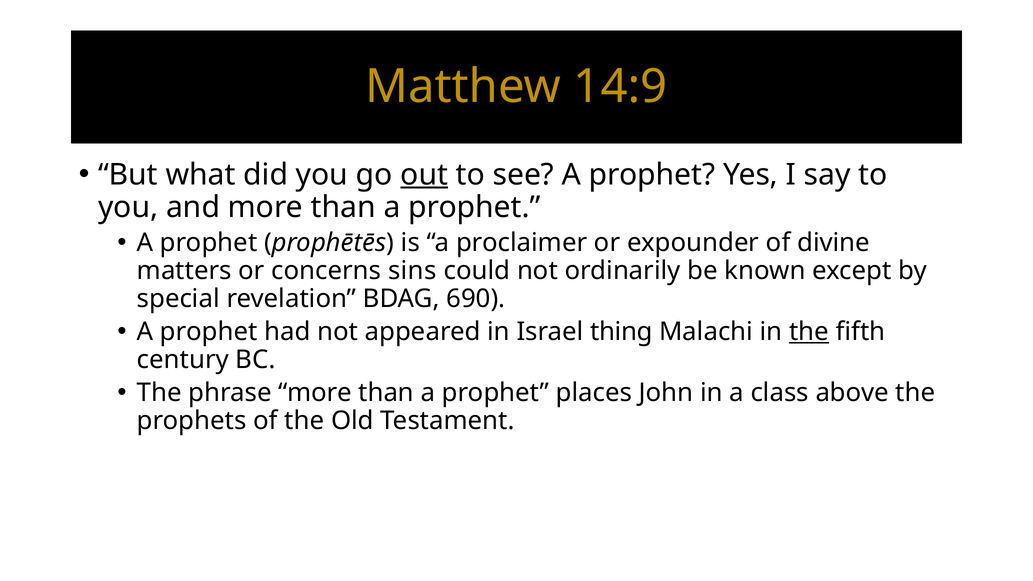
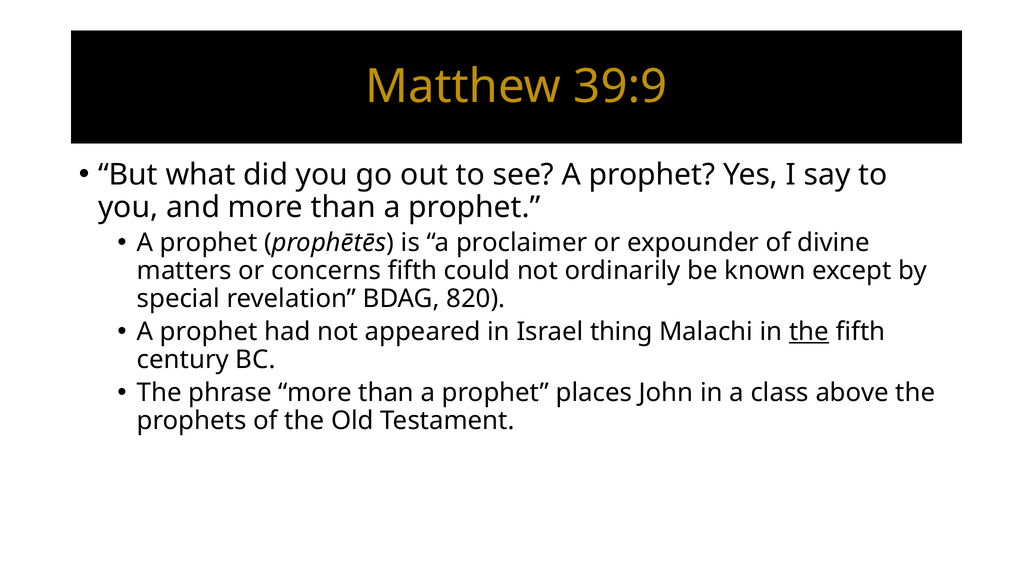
14:9: 14:9 -> 39:9
out underline: present -> none
concerns sins: sins -> fifth
690: 690 -> 820
